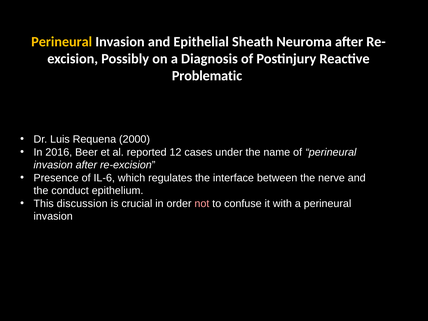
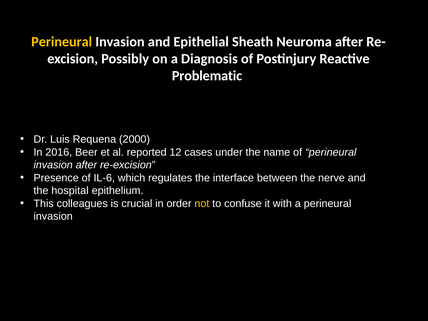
conduct: conduct -> hospital
discussion: discussion -> colleagues
not colour: pink -> yellow
